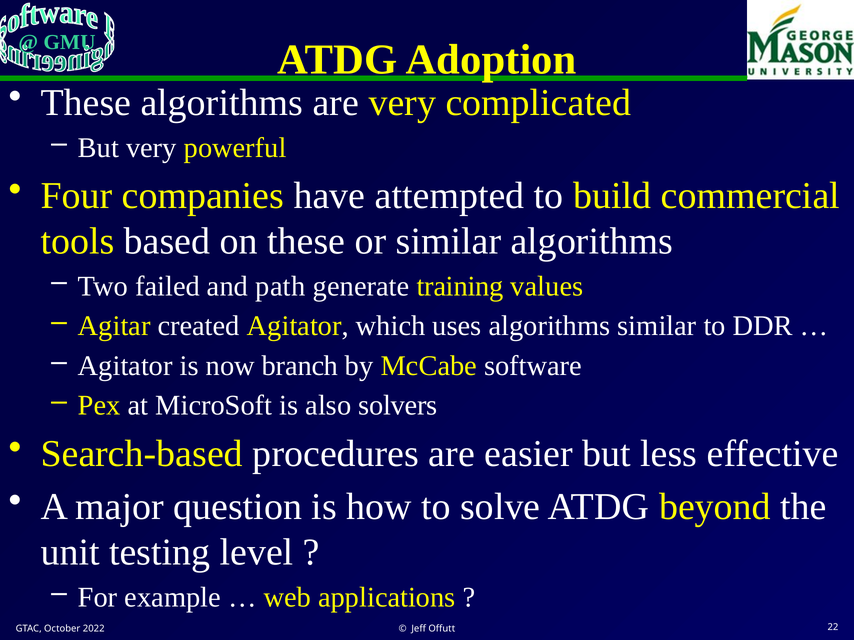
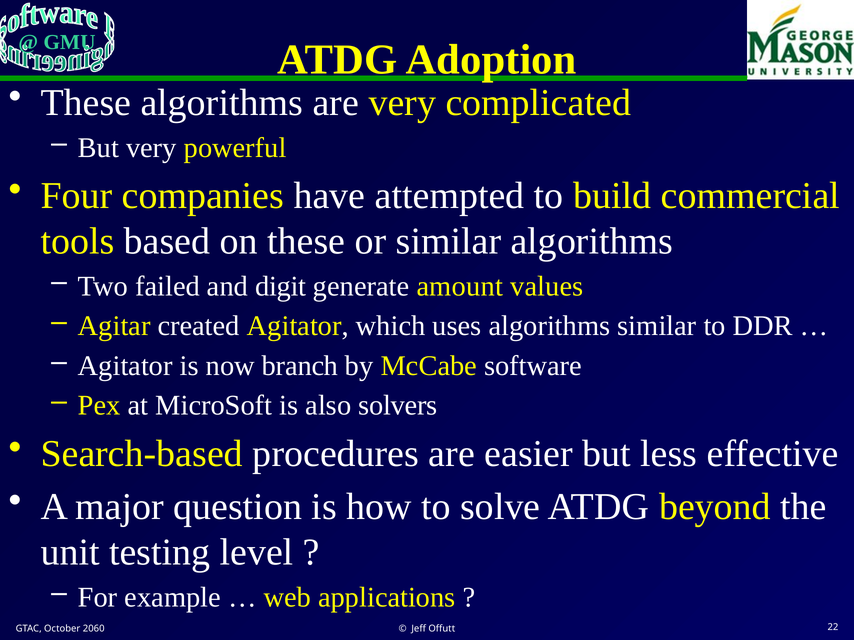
path: path -> digit
training: training -> amount
2022: 2022 -> 2060
